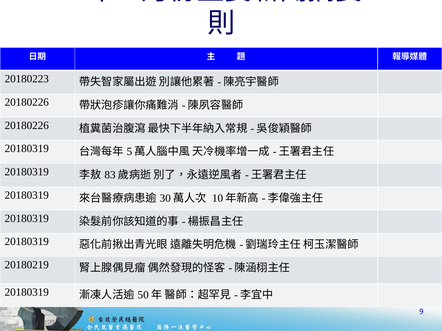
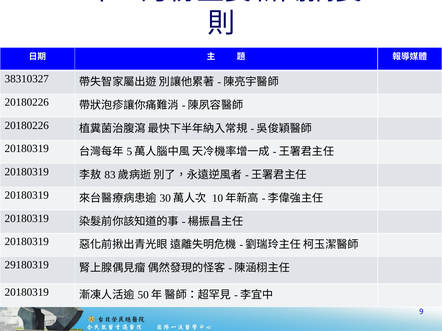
20180223: 20180223 -> 38310327
20180219: 20180219 -> 29180319
